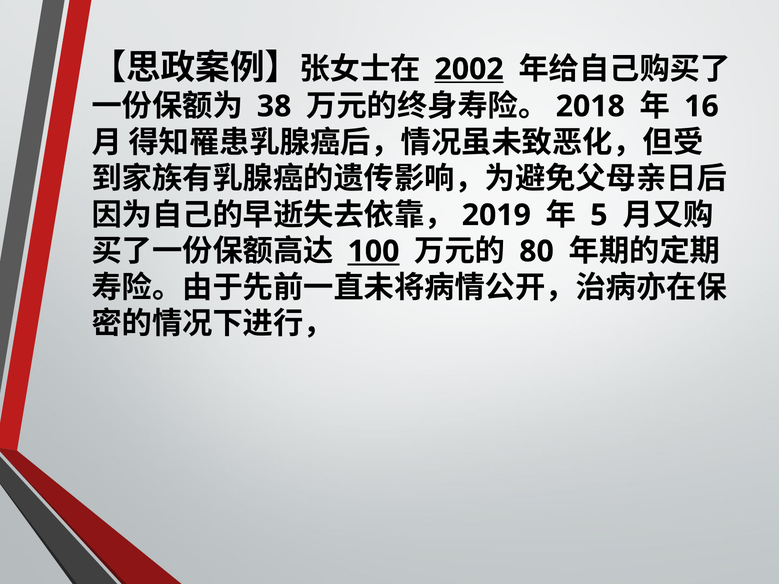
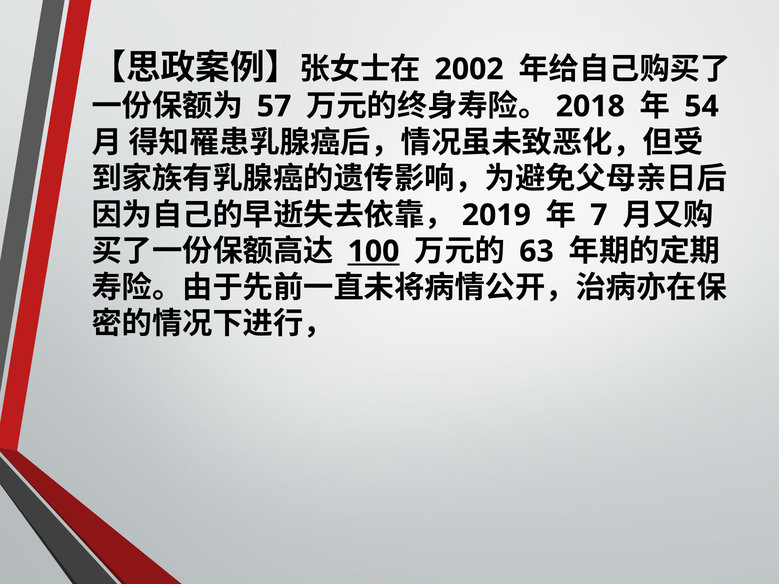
2002 underline: present -> none
38: 38 -> 57
16: 16 -> 54
5: 5 -> 7
80: 80 -> 63
